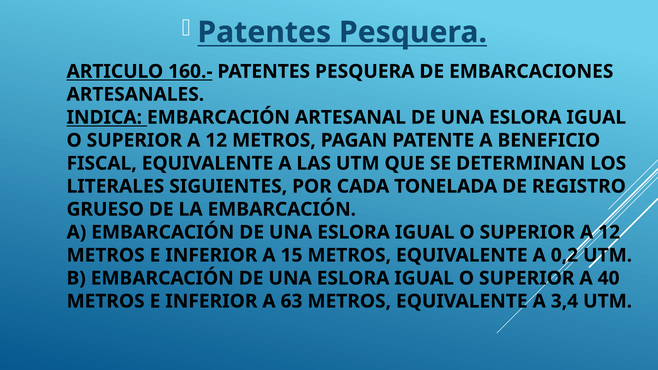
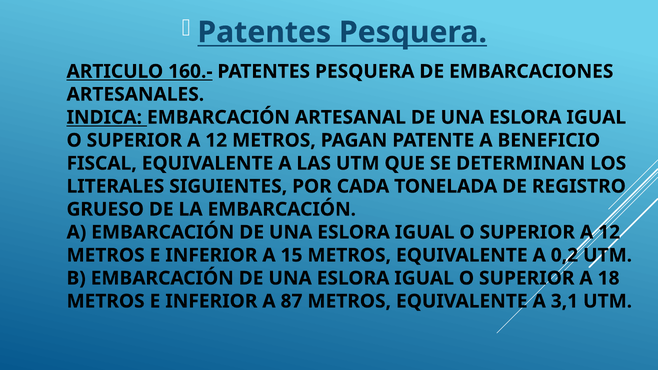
40: 40 -> 18
63: 63 -> 87
3,4: 3,4 -> 3,1
